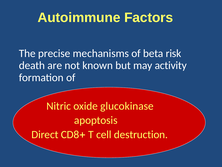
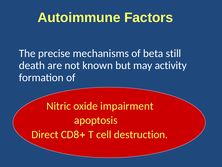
risk: risk -> still
glucokinase: glucokinase -> impairment
